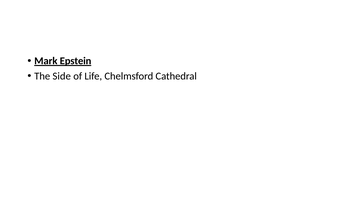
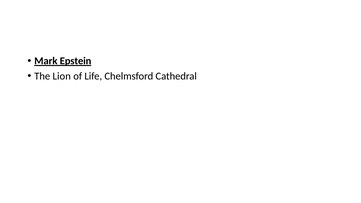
Side: Side -> Lion
